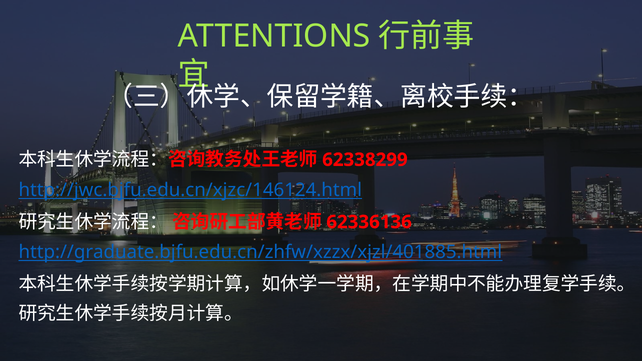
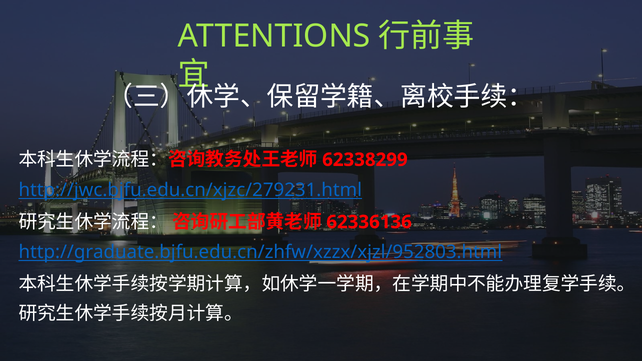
http://jwc.bjfu.edu.cn/xjzc/146124.html: http://jwc.bjfu.edu.cn/xjzc/146124.html -> http://jwc.bjfu.edu.cn/xjzc/279231.html
http://graduate.bjfu.edu.cn/zhfw/xzzx/xjzl/401885.html: http://graduate.bjfu.edu.cn/zhfw/xzzx/xjzl/401885.html -> http://graduate.bjfu.edu.cn/zhfw/xzzx/xjzl/952803.html
